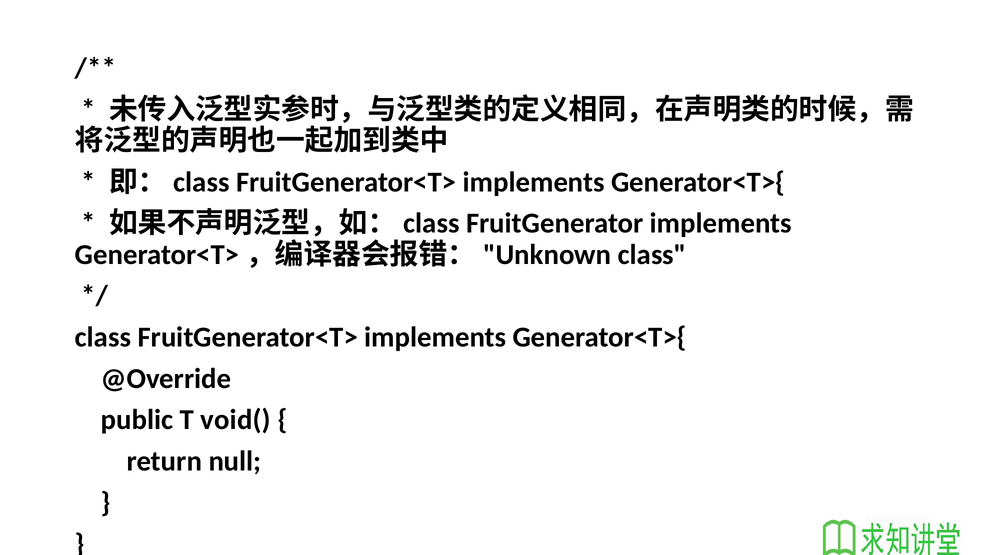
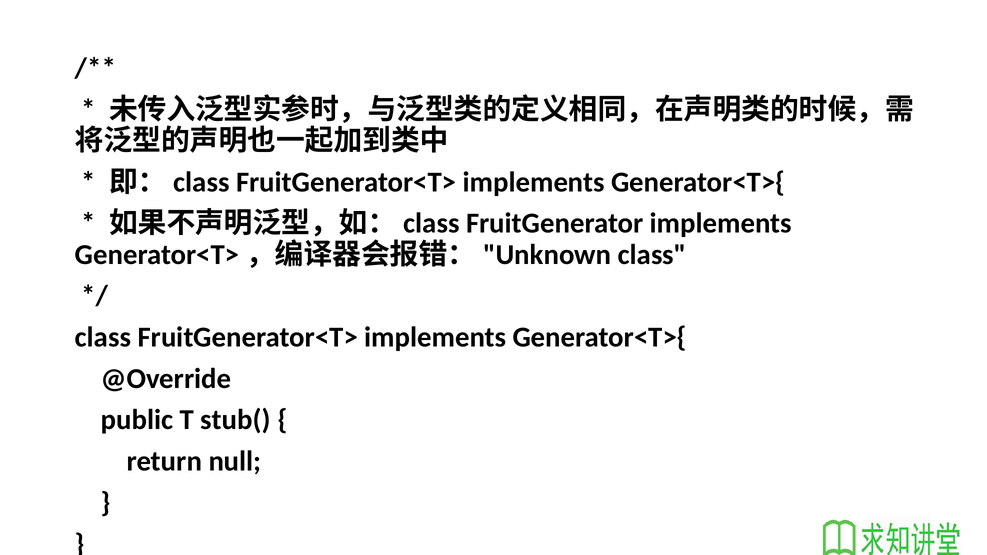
void(: void( -> stub(
